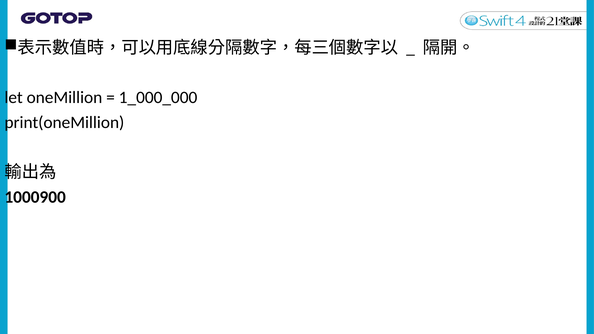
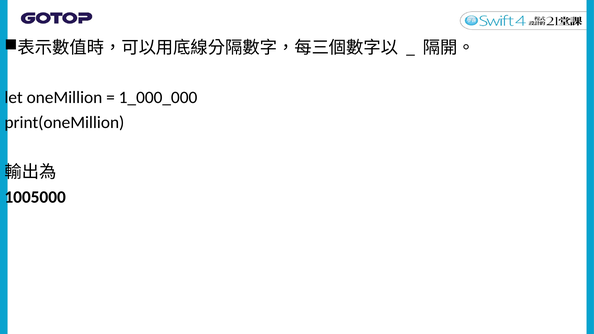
1000900: 1000900 -> 1005000
